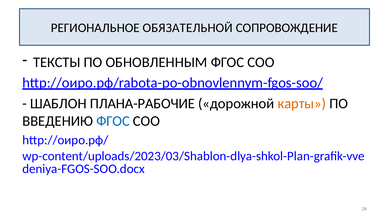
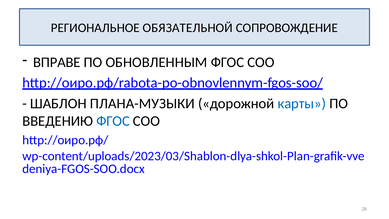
ТЕКСТЫ: ТЕКСТЫ -> ВПРАВЕ
ПЛАНА-РАБОЧИЕ: ПЛАНА-РАБОЧИЕ -> ПЛАНА-МУЗЫКИ
карты colour: orange -> blue
